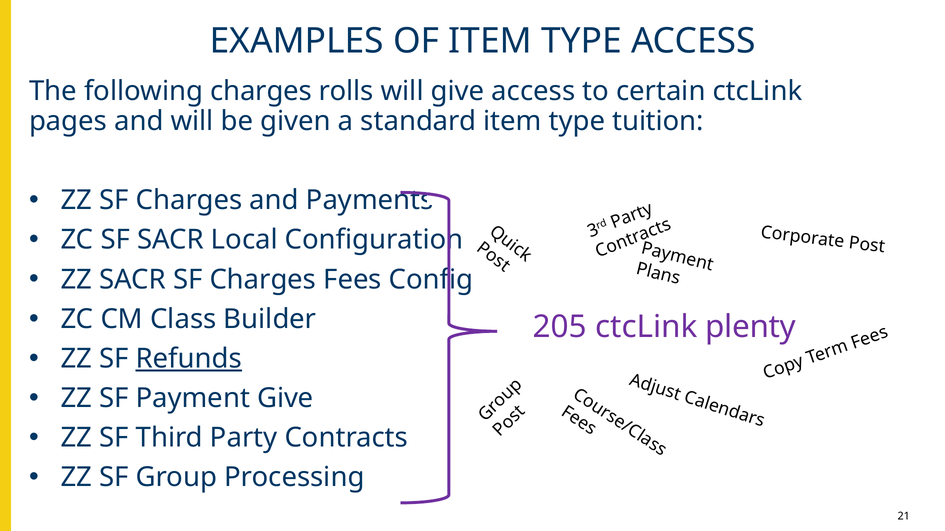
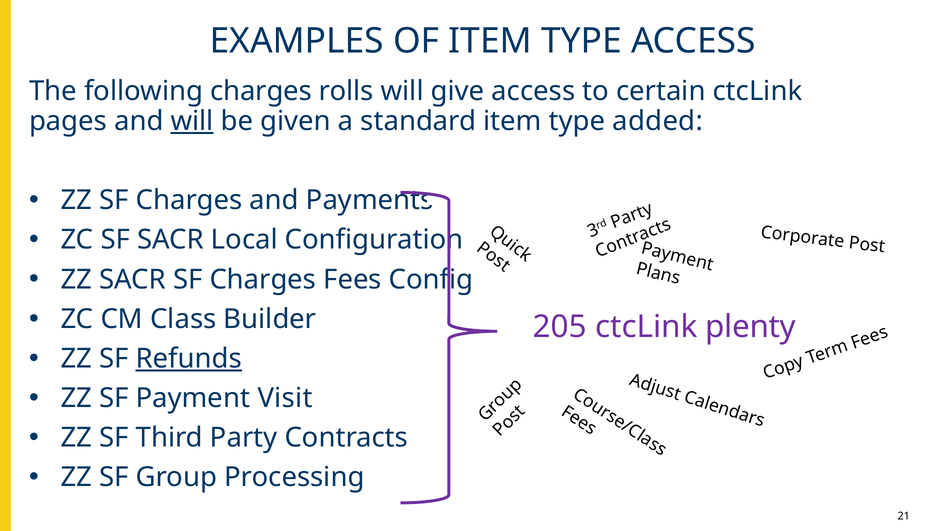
will at (192, 121) underline: none -> present
tuition: tuition -> added
Payment Give: Give -> Visit
